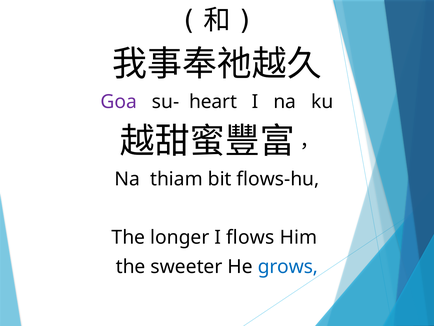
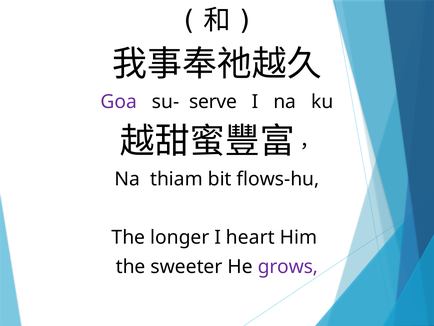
heart: heart -> serve
flows: flows -> heart
grows colour: blue -> purple
